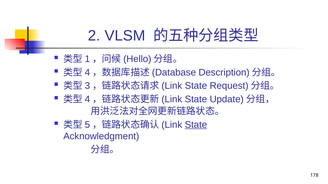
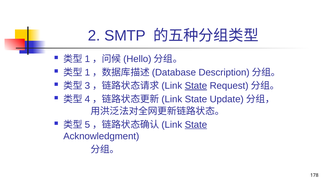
VLSM: VLSM -> SMTP
4 at (87, 73): 4 -> 1
State at (196, 86) underline: none -> present
